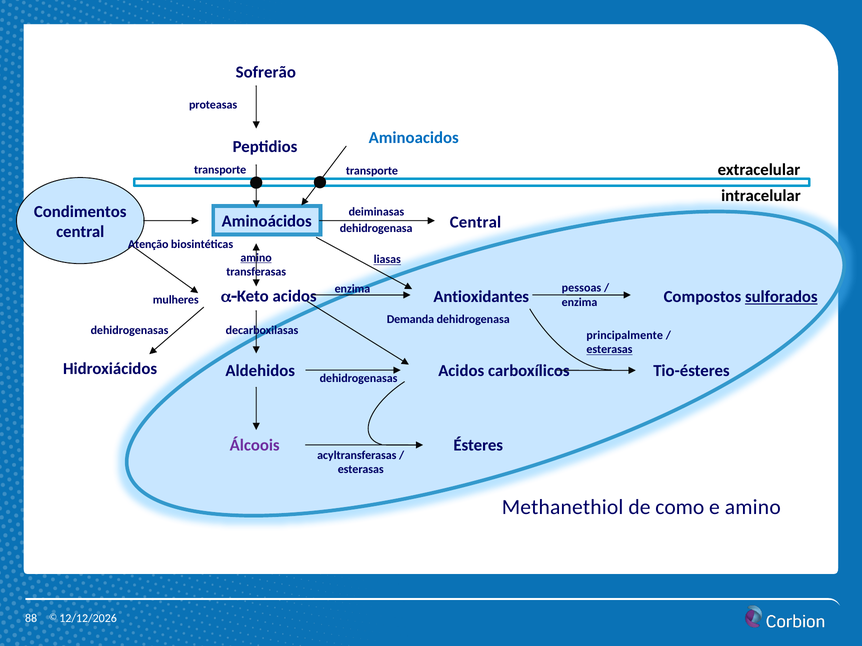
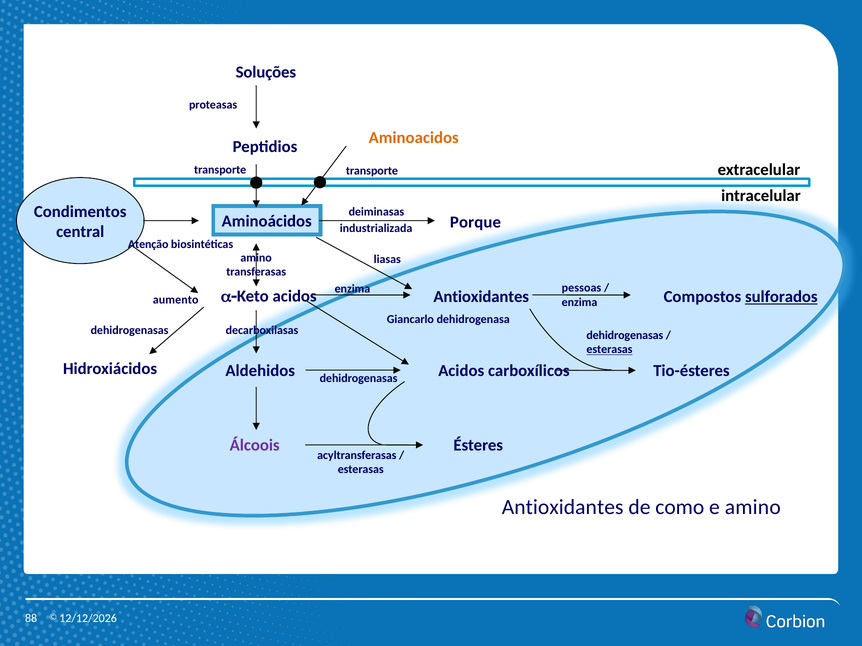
Sofrerão: Sofrerão -> Soluções
Aminoacidos colour: blue -> orange
Central at (475, 222): Central -> Porque
dehidrogenasa at (376, 229): dehidrogenasa -> industrializada
amino at (256, 258) underline: present -> none
liasas underline: present -> none
mulheres: mulheres -> aumento
Demanda: Demanda -> Giancarlo
principalmente at (625, 335): principalmente -> dehidrogenasas
Methanethiol at (563, 507): Methanethiol -> Antioxidantes
